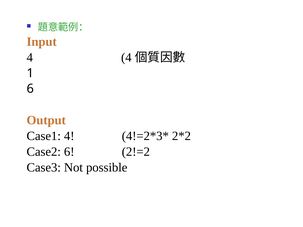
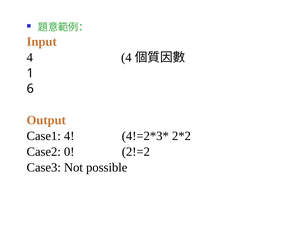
Case2 6: 6 -> 0
